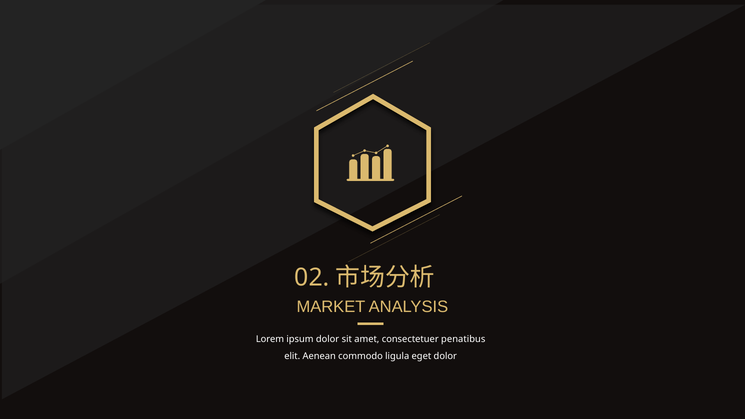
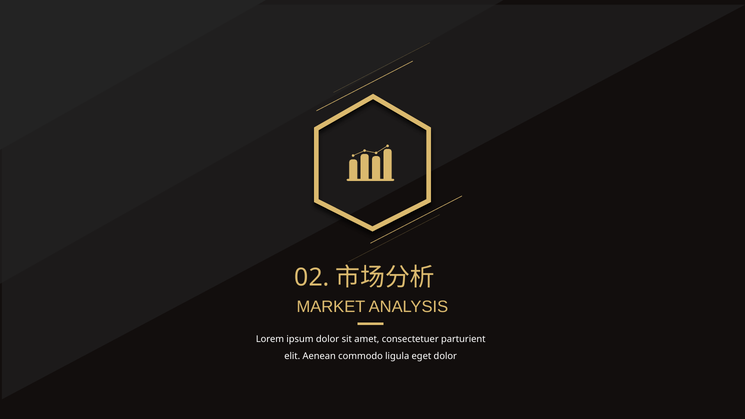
penatibus: penatibus -> parturient
